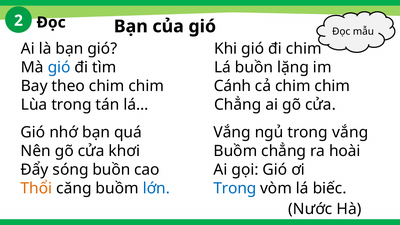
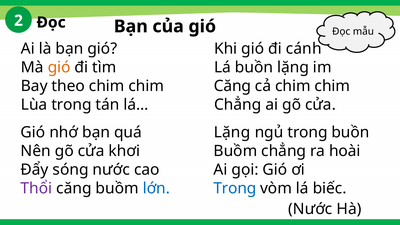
đi chim: chim -> cánh
gió at (59, 67) colour: blue -> orange
Cánh at (233, 86): Cánh -> Căng
Vắng at (232, 132): Vắng -> Lặng
trong vắng: vắng -> buồn
sóng buồn: buồn -> nước
Thổi colour: orange -> purple
